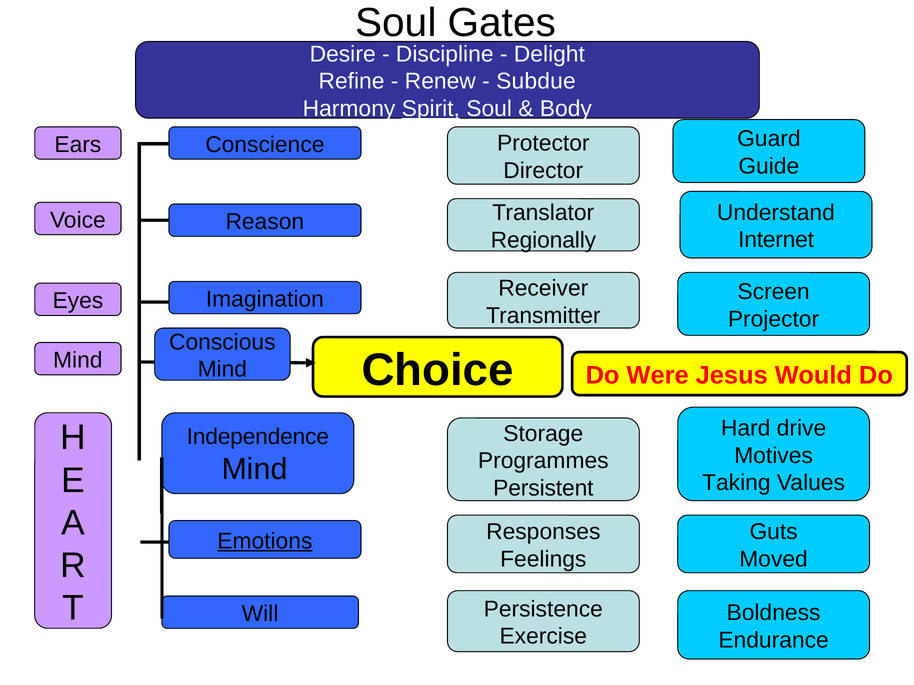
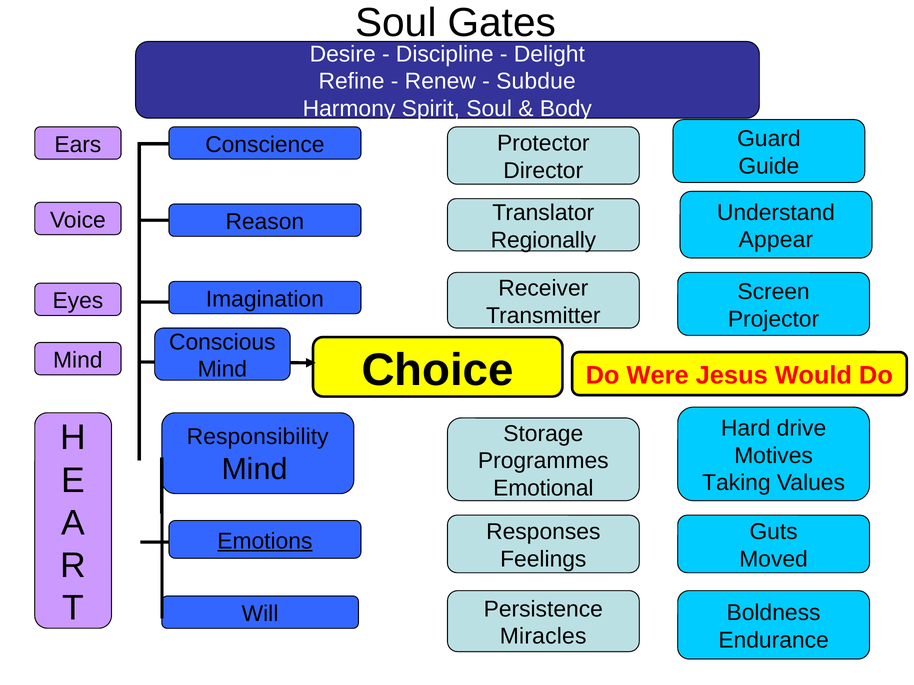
Spirit underline: present -> none
Internet: Internet -> Appear
Independence: Independence -> Responsibility
Persistent: Persistent -> Emotional
Exercise: Exercise -> Miracles
